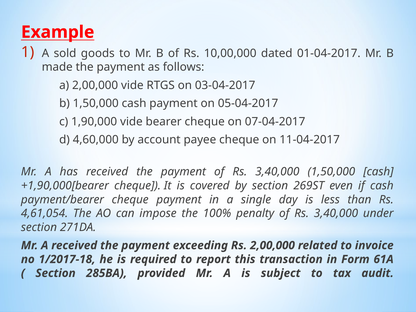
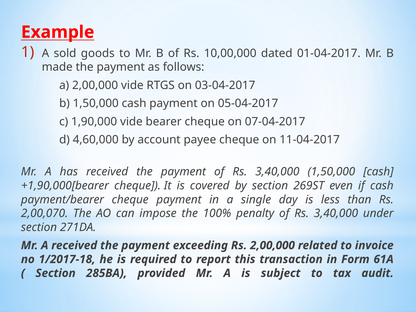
4,61,054: 4,61,054 -> 2,00,070
